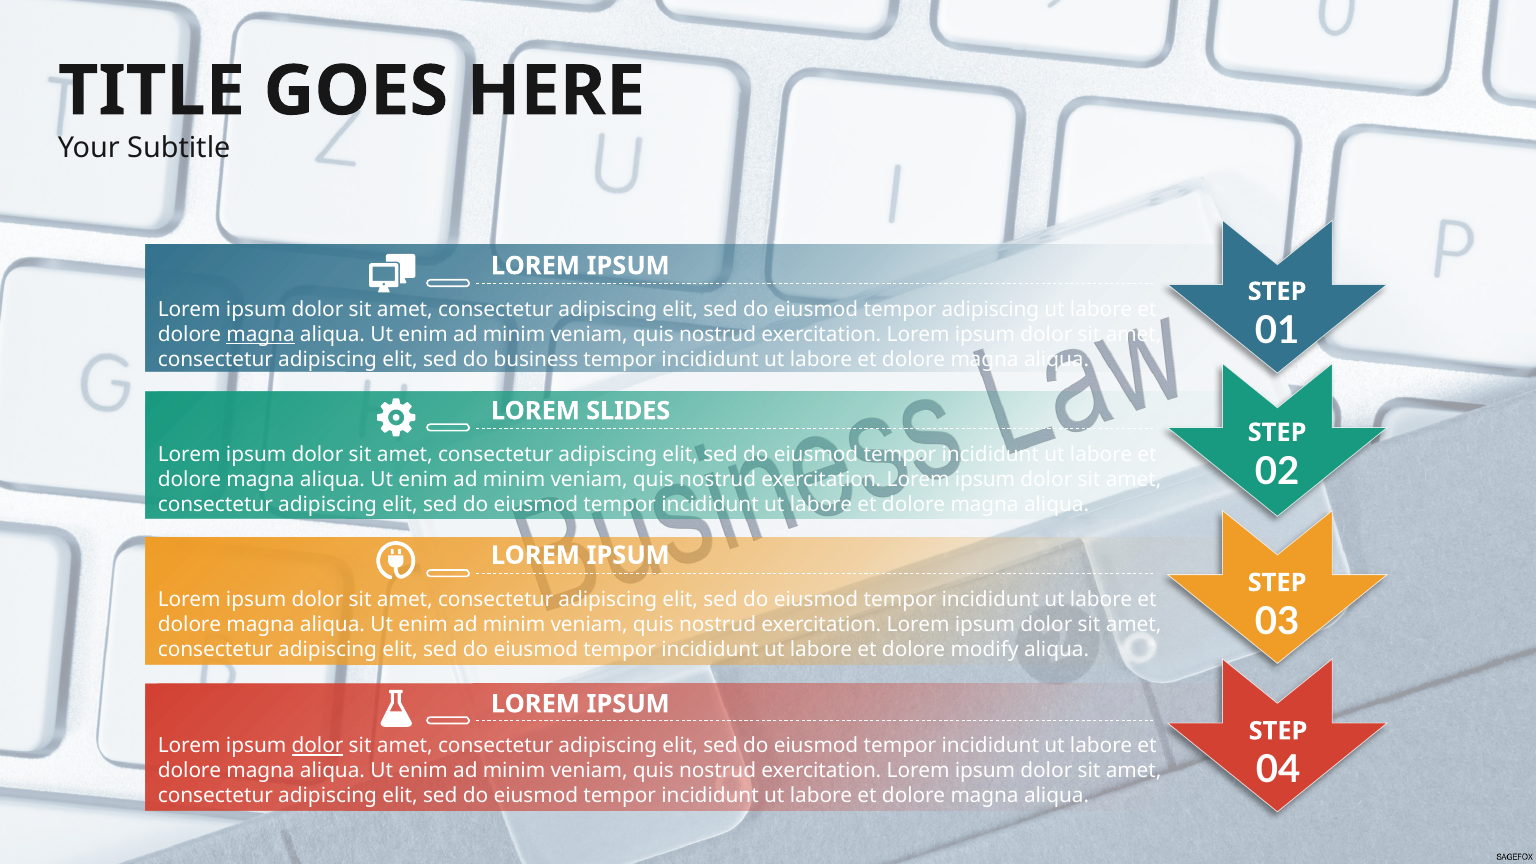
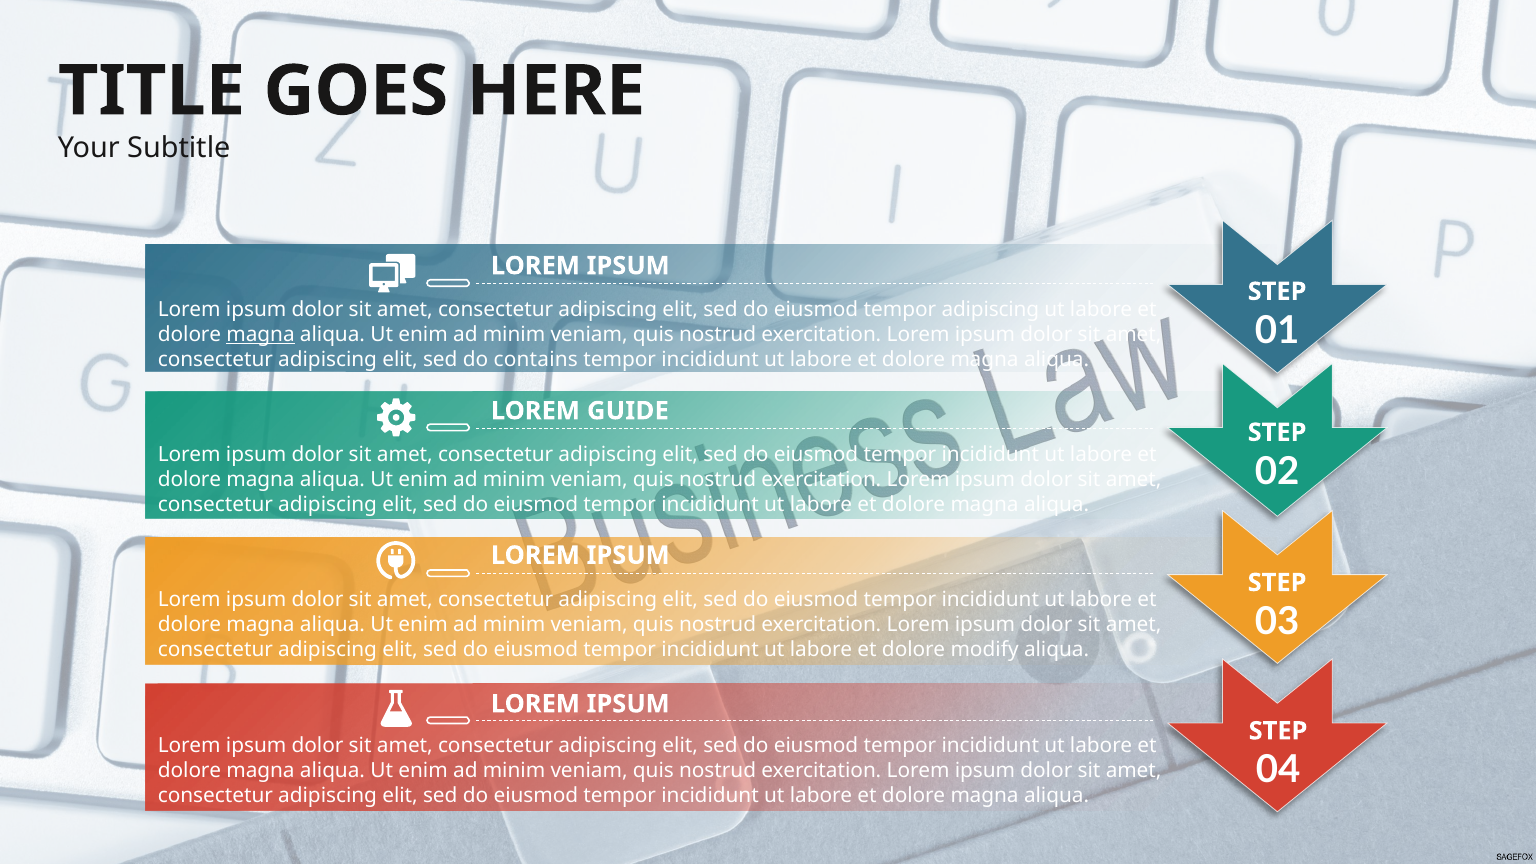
business: business -> contains
SLIDES: SLIDES -> GUIDE
dolor at (318, 746) underline: present -> none
